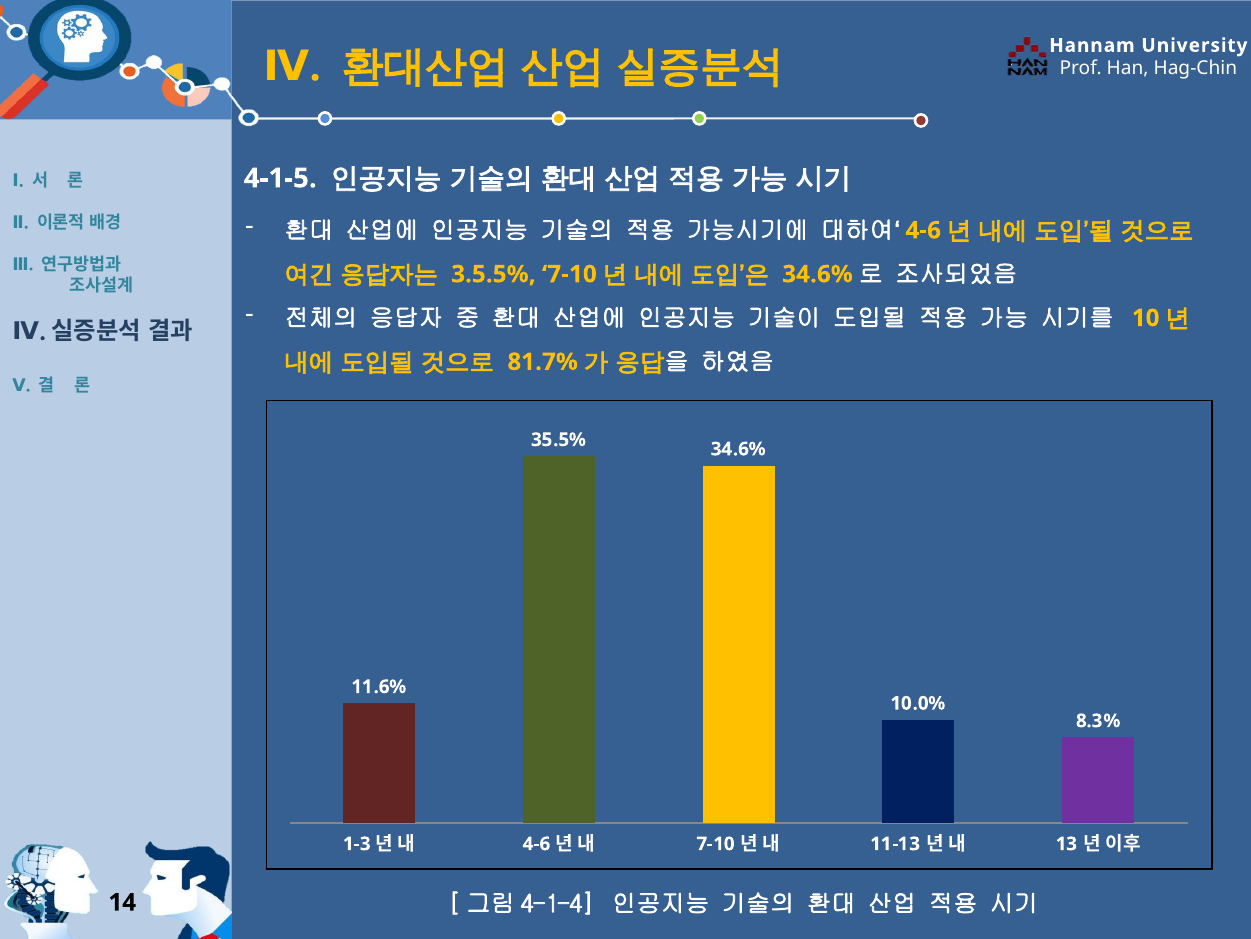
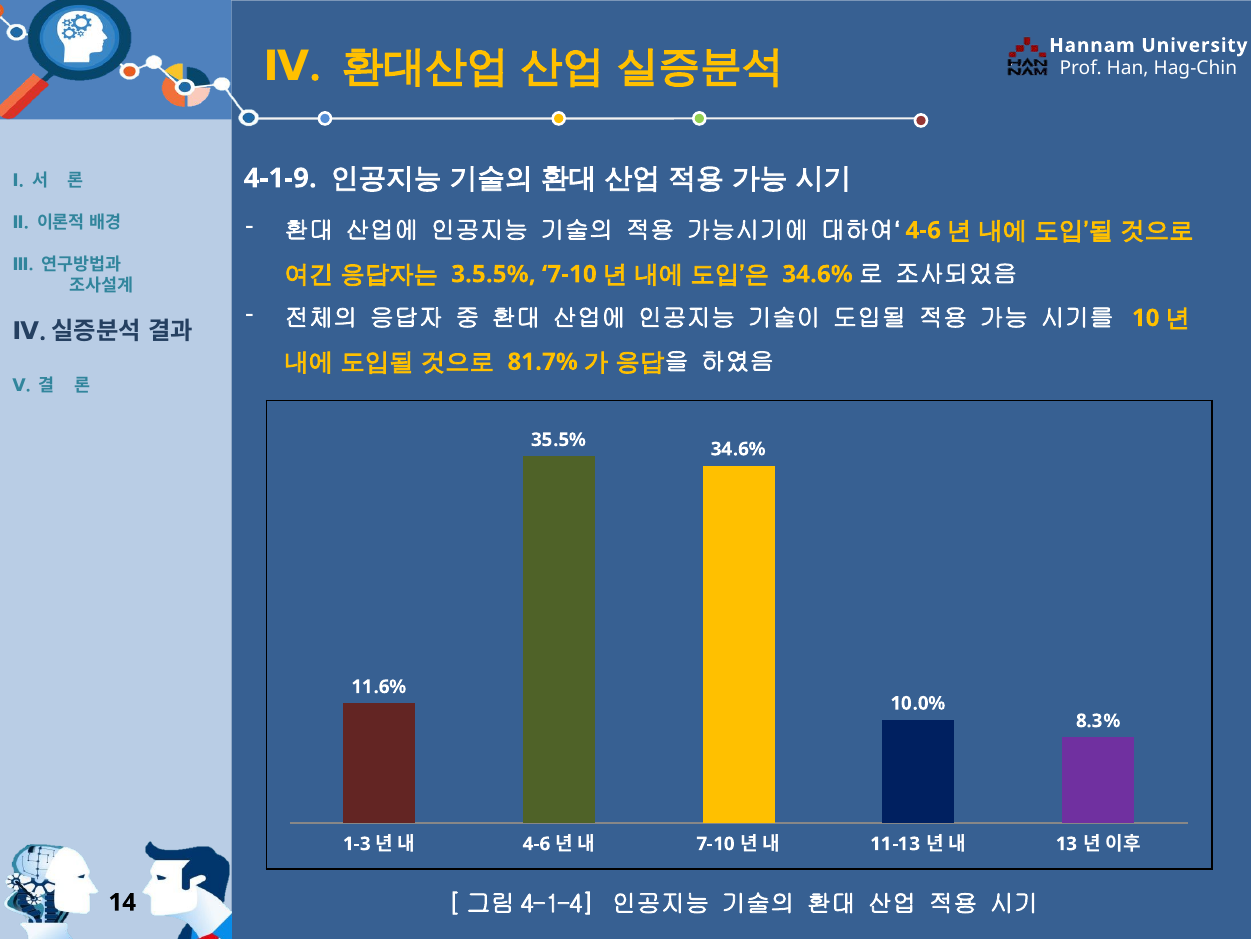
4-1-5: 4-1-5 -> 4-1-9
